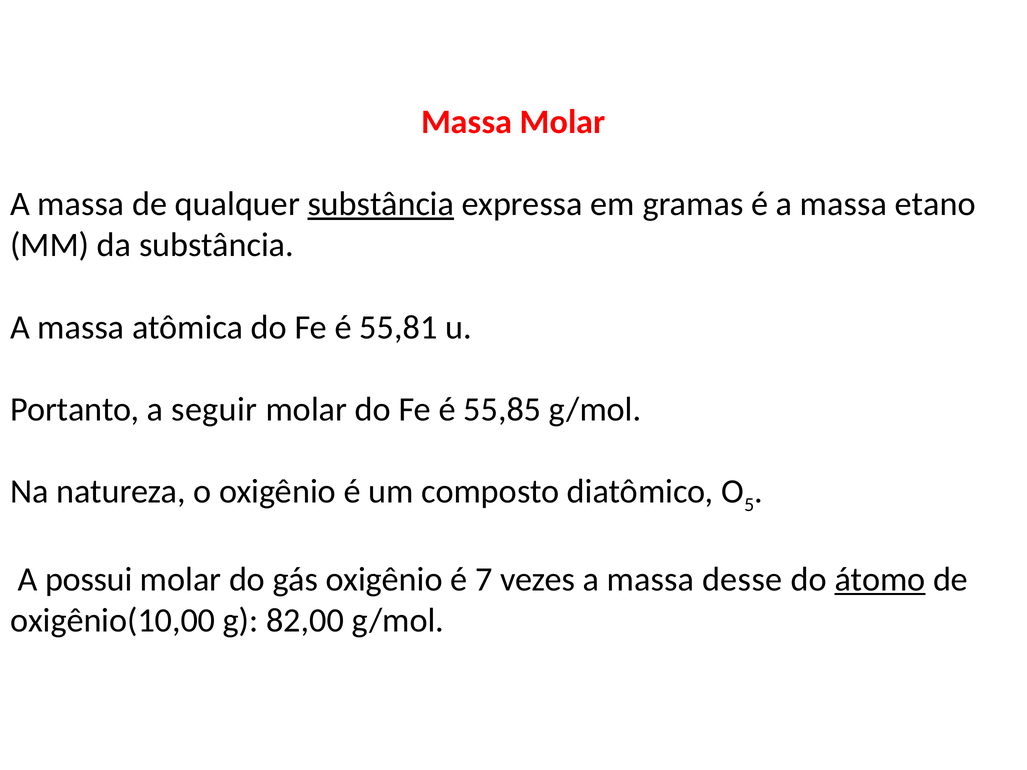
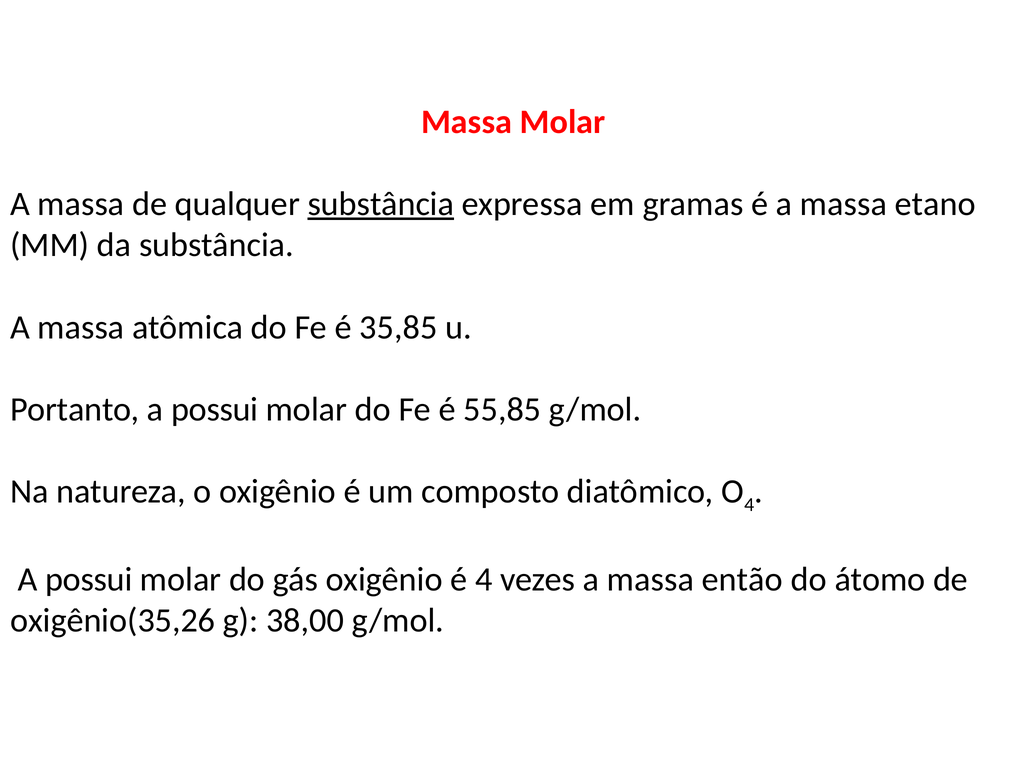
55,81: 55,81 -> 35,85
Portanto a seguir: seguir -> possui
O 5: 5 -> 4
é 7: 7 -> 4
desse: desse -> então
átomo underline: present -> none
oxigênio(10,00: oxigênio(10,00 -> oxigênio(35,26
82,00: 82,00 -> 38,00
